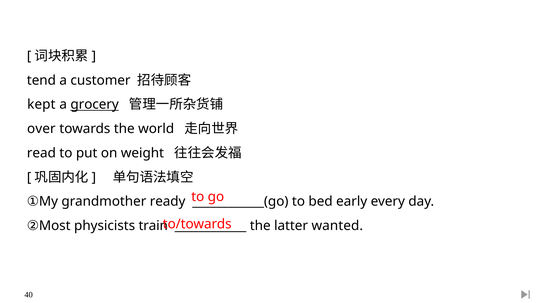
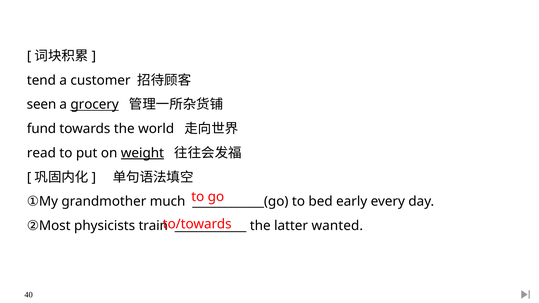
kept: kept -> seen
over: over -> fund
weight underline: none -> present
ready: ready -> much
